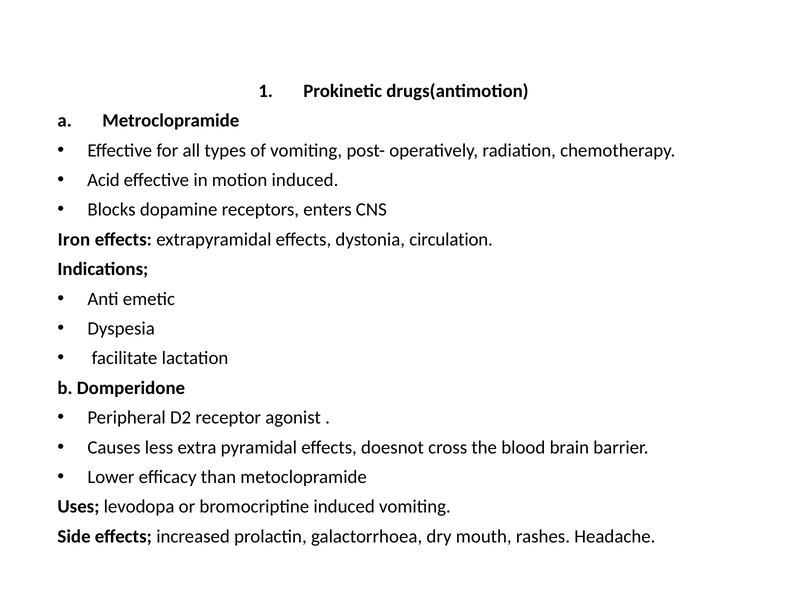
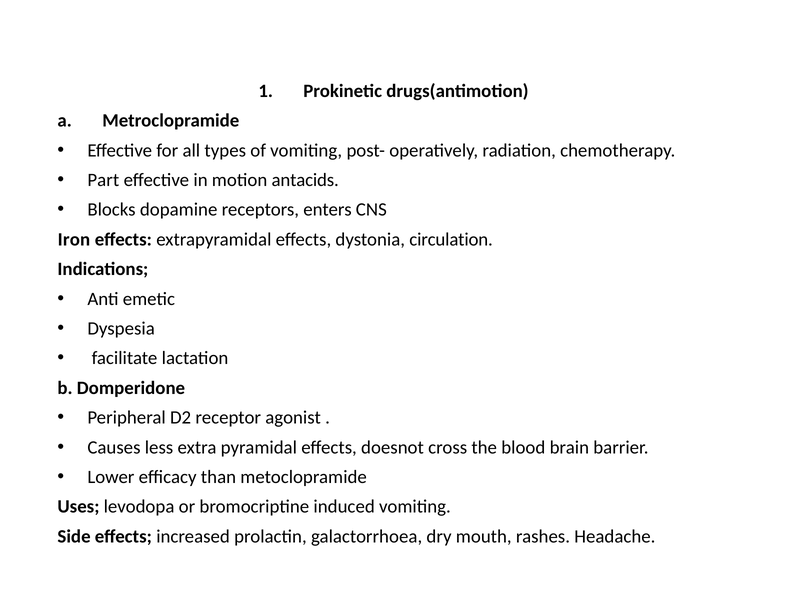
Acid: Acid -> Part
motion induced: induced -> antacids
